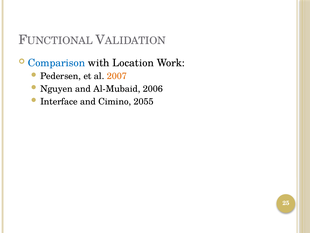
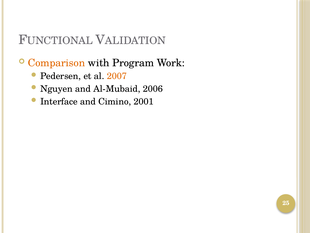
Comparison colour: blue -> orange
Location: Location -> Program
2055: 2055 -> 2001
